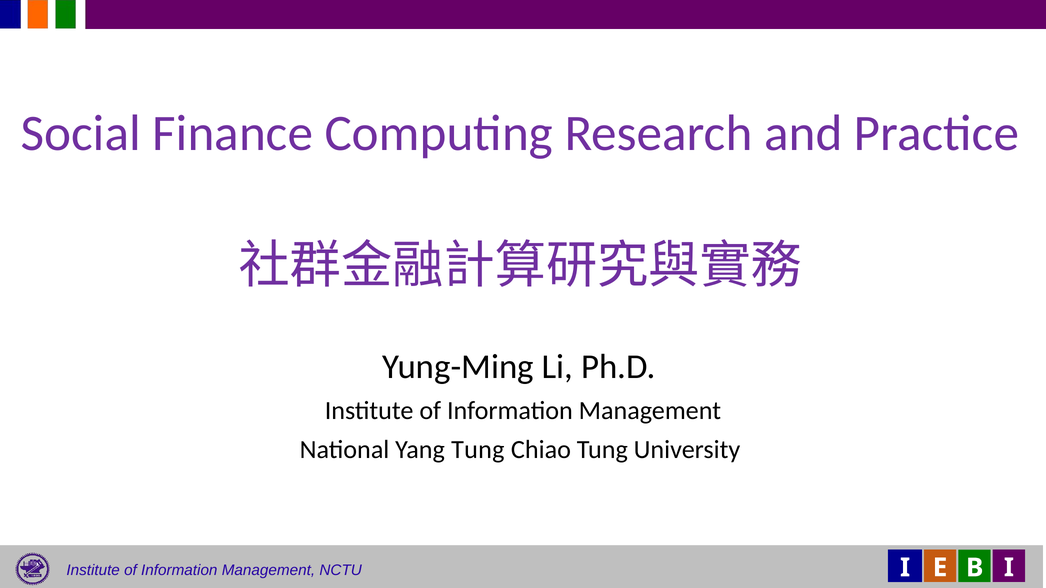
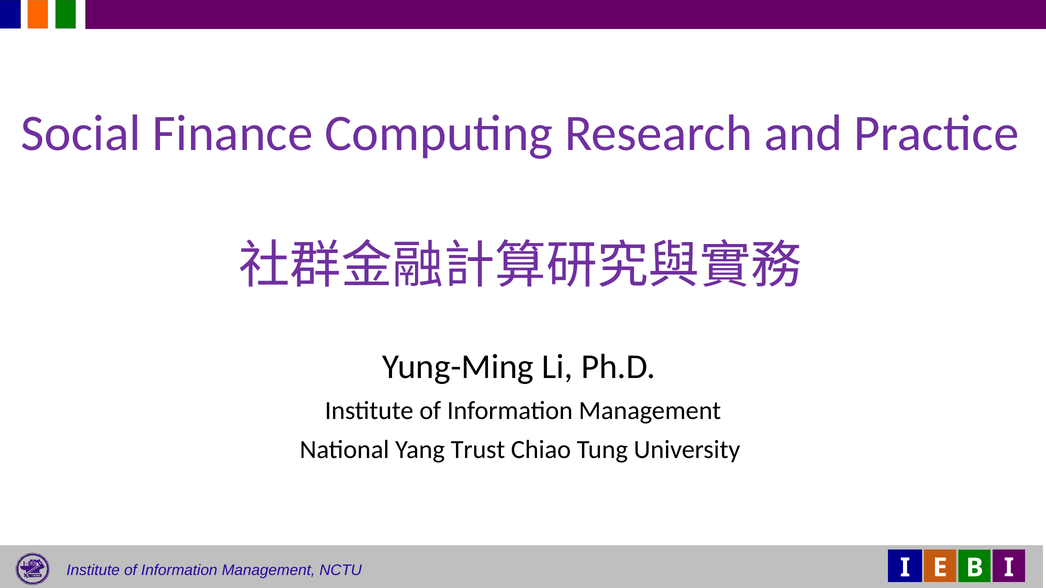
Yang Tung: Tung -> Trust
